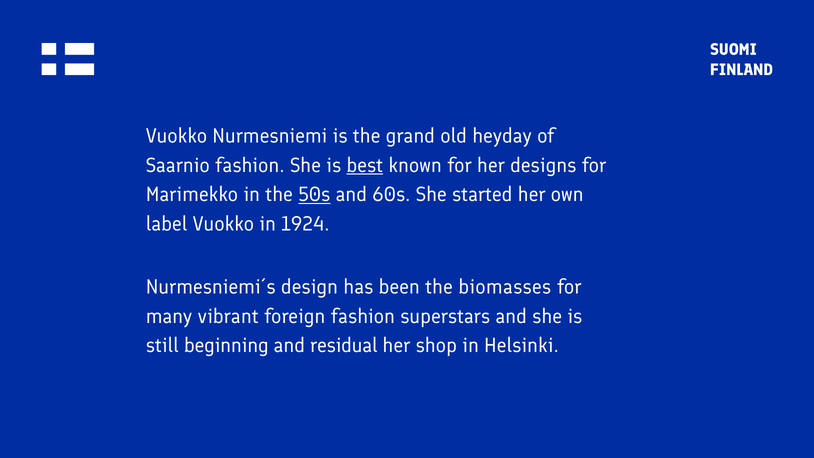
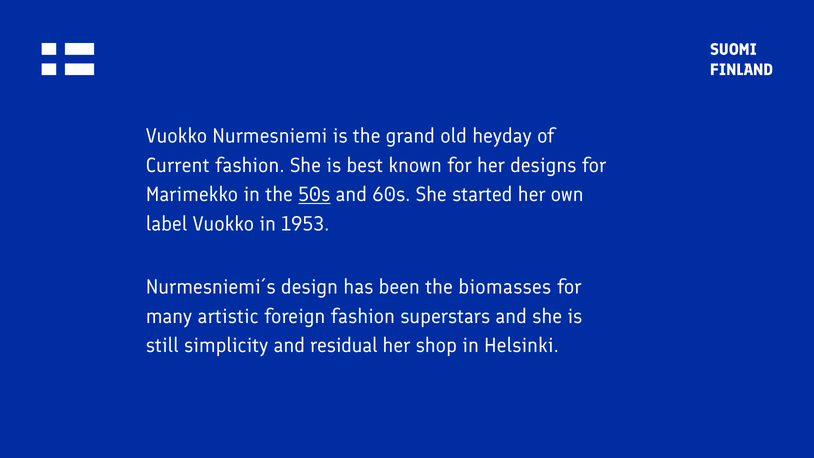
Saarnio: Saarnio -> Current
best underline: present -> none
1924: 1924 -> 1953
vibrant: vibrant -> artistic
beginning: beginning -> simplicity
